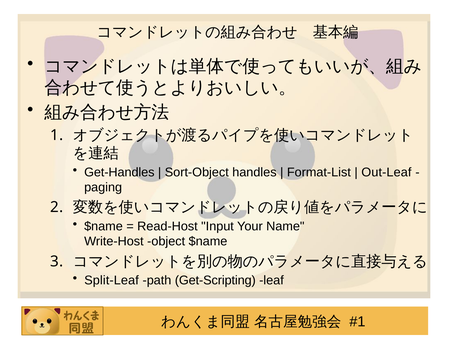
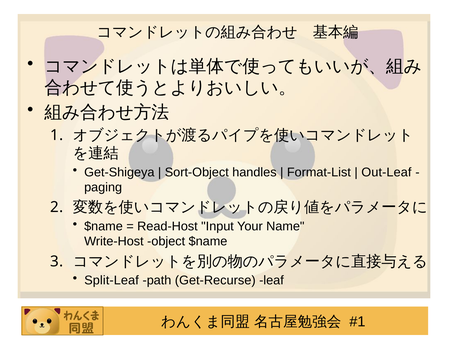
Get-Handles: Get-Handles -> Get-Shigeya
Get-Scripting: Get-Scripting -> Get-Recurse
